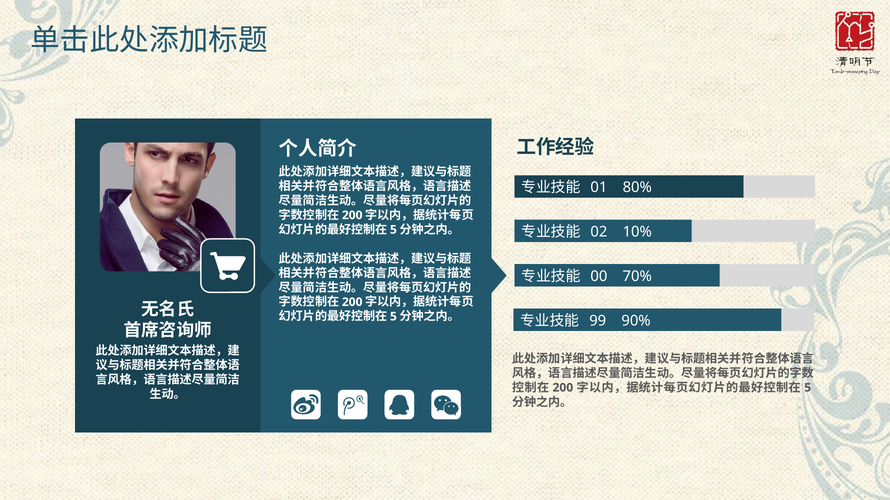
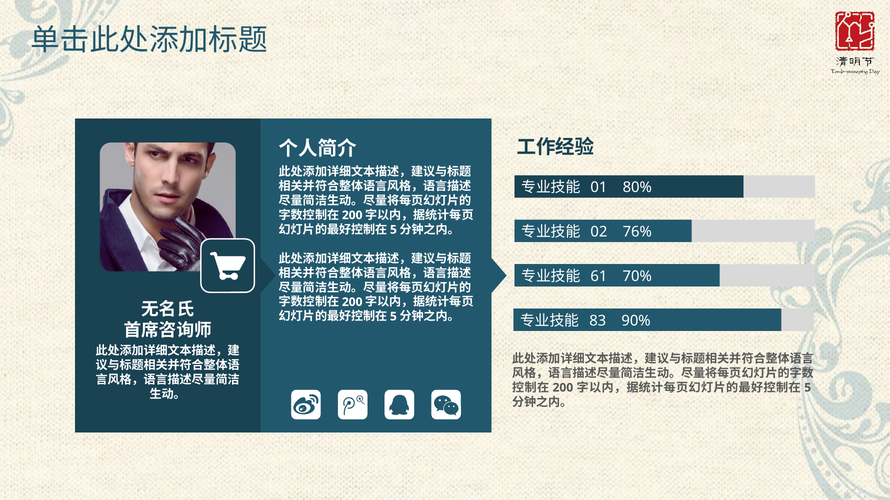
10%: 10% -> 76%
00: 00 -> 61
99: 99 -> 83
